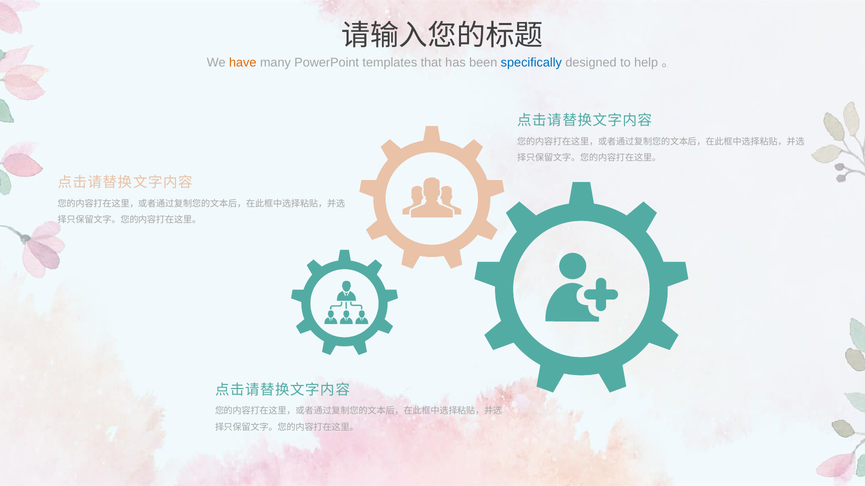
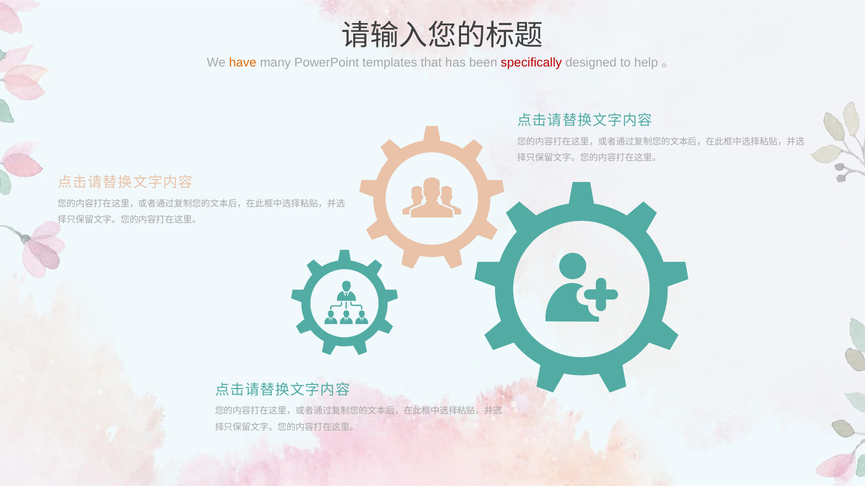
specifically colour: blue -> red
